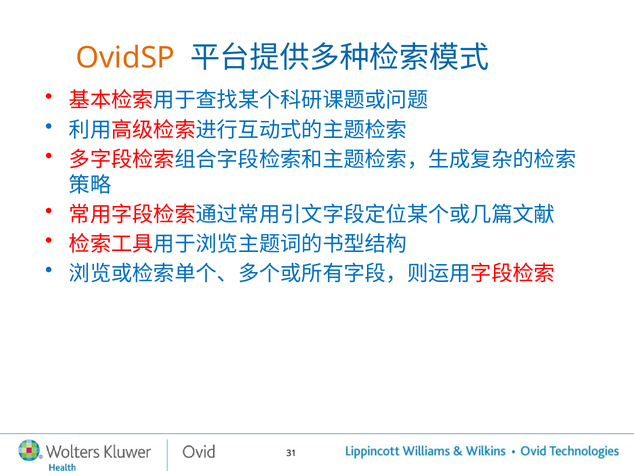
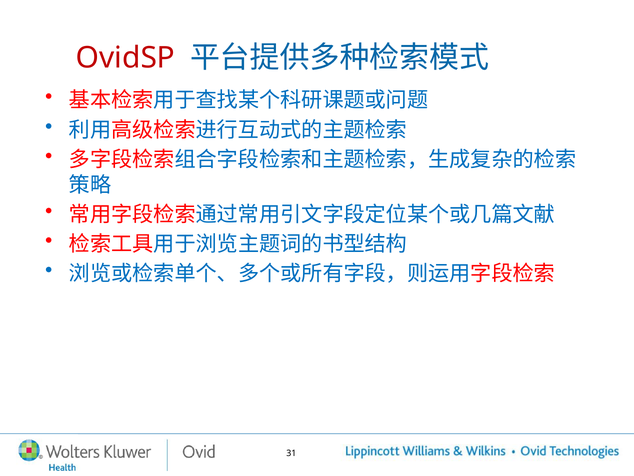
OvidSP colour: orange -> red
